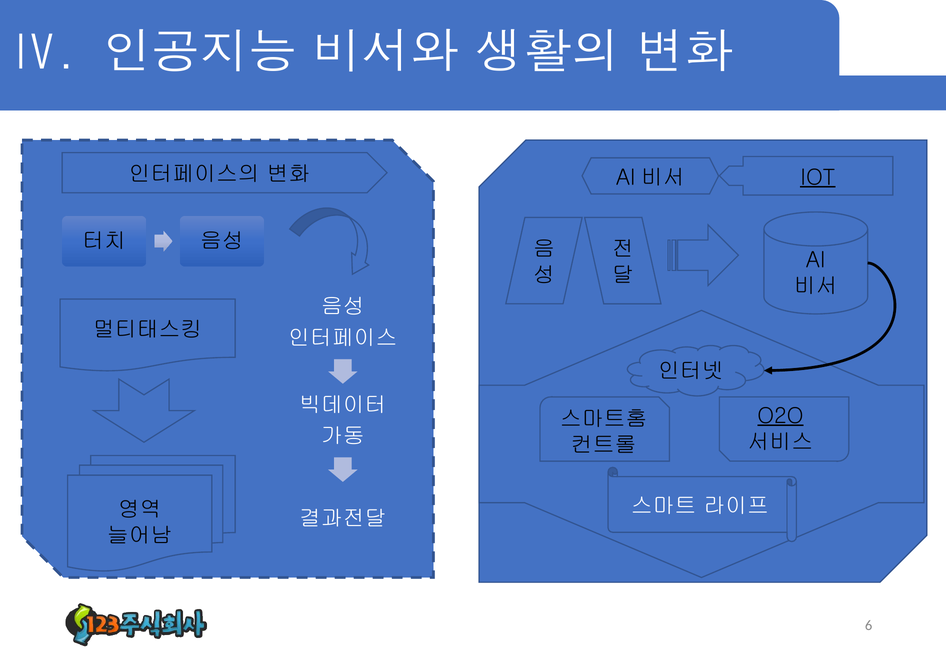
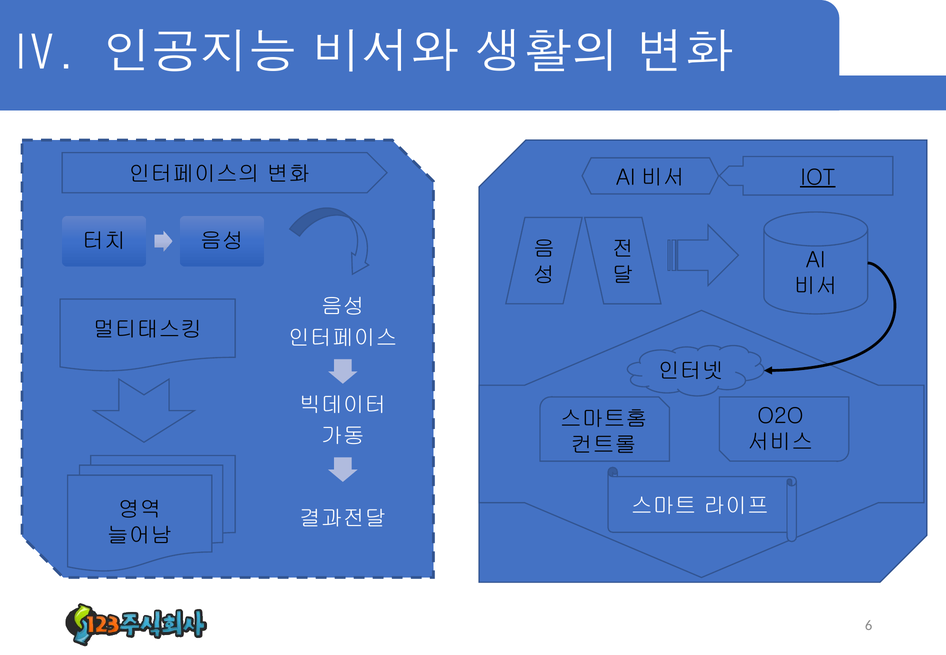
O2O underline: present -> none
